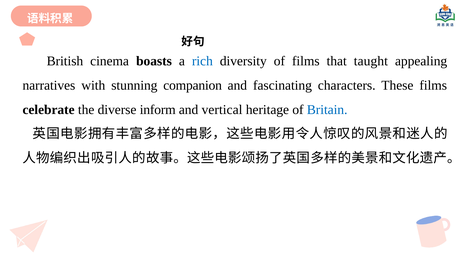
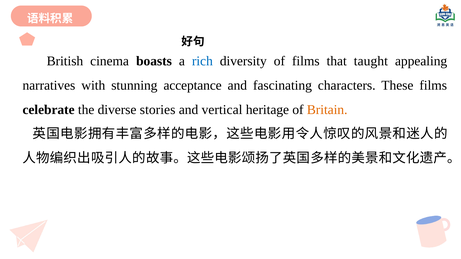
companion: companion -> acceptance
inform: inform -> stories
Britain colour: blue -> orange
